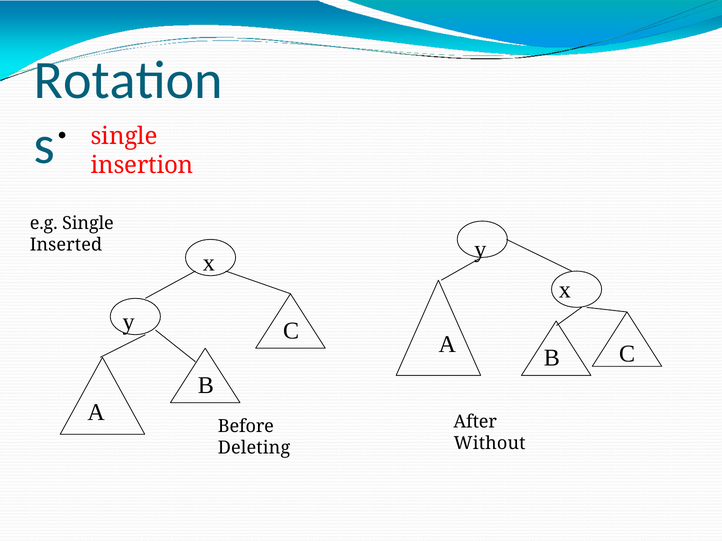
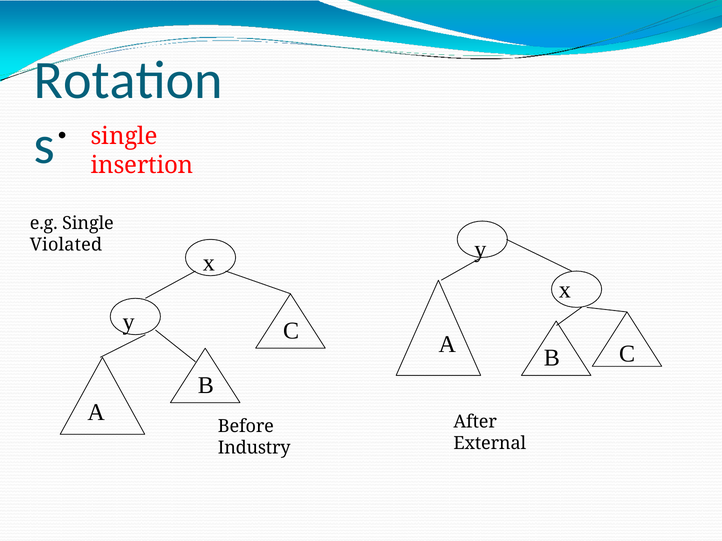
Inserted: Inserted -> Violated
Without: Without -> External
Deleting: Deleting -> Industry
